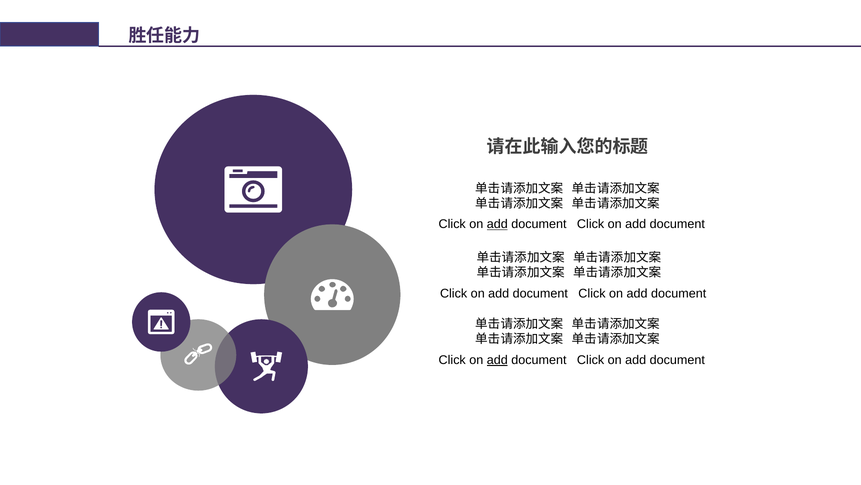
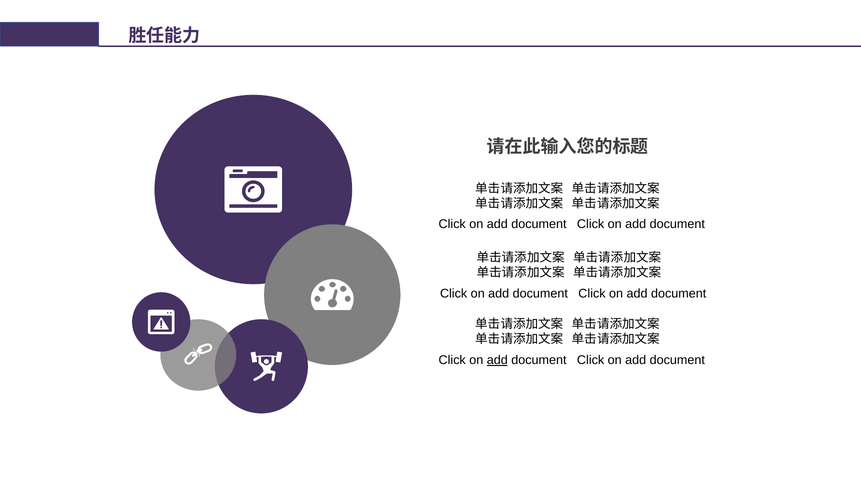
add at (497, 224) underline: present -> none
